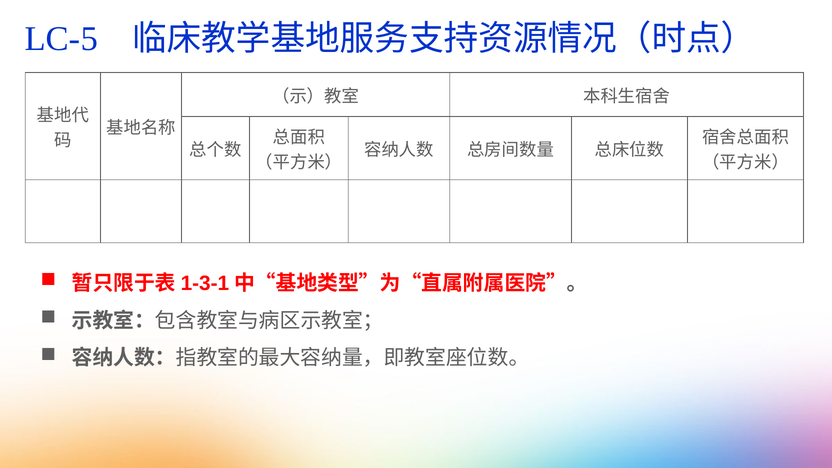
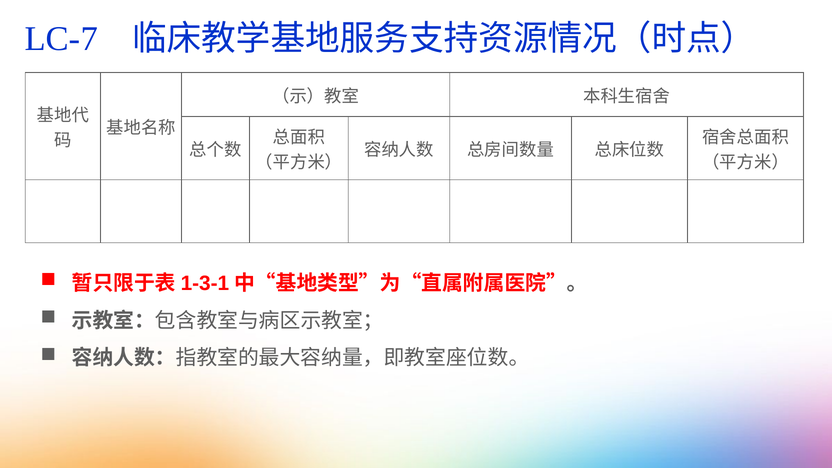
LC-5: LC-5 -> LC-7
